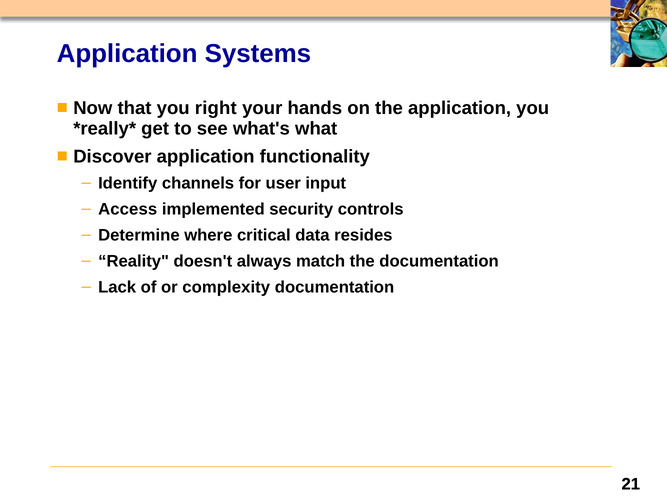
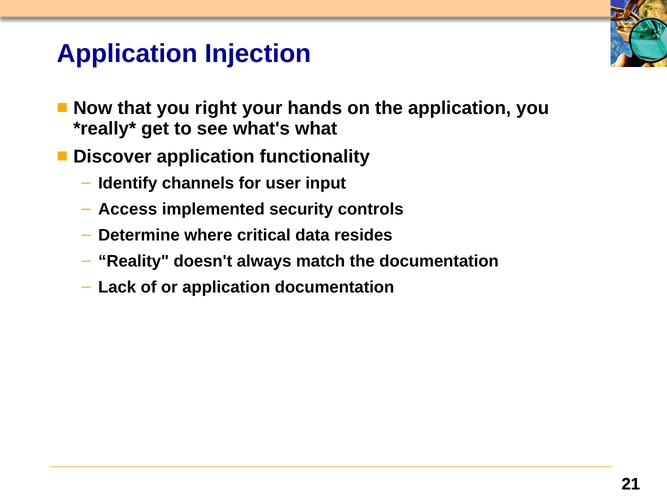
Systems: Systems -> Injection
or complexity: complexity -> application
